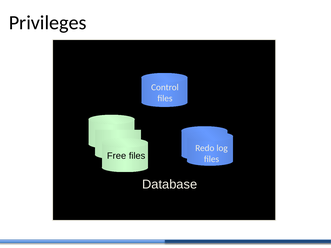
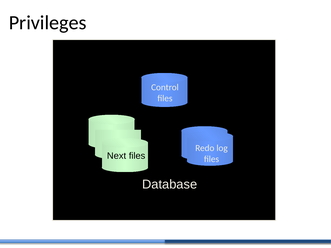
Free: Free -> Next
